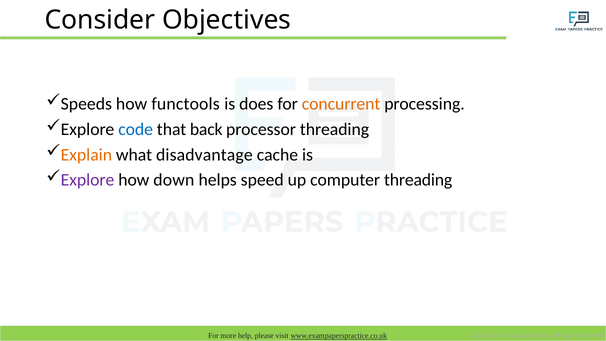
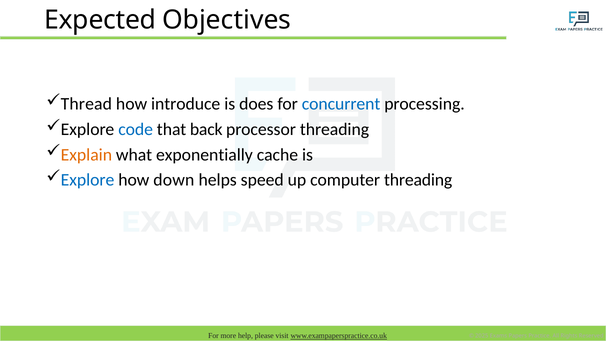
Consider: Consider -> Expected
Speeds: Speeds -> Thread
functools: functools -> introduce
concurrent colour: orange -> blue
disadvantage: disadvantage -> exponentially
Explore at (88, 180) colour: purple -> blue
